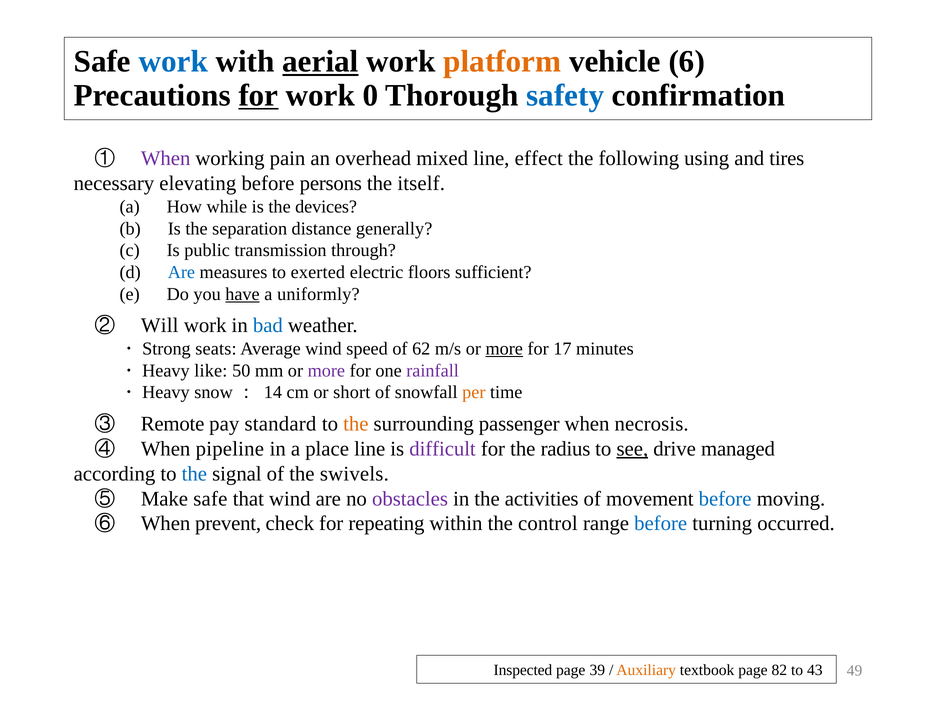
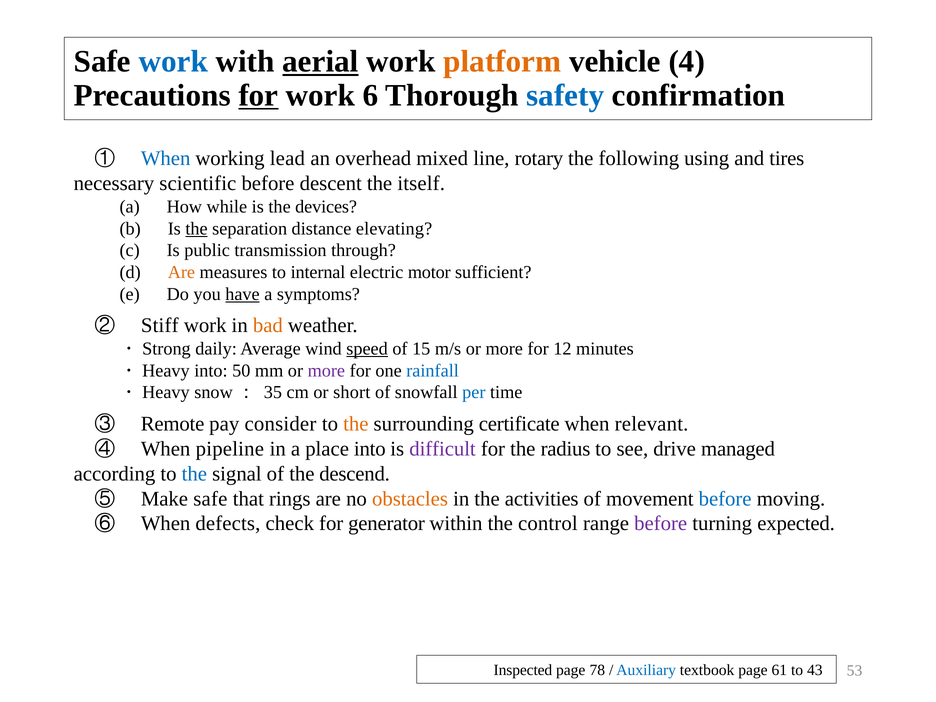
6: 6 -> 4
0: 0 -> 6
When at (166, 159) colour: purple -> blue
pain: pain -> lead
effect: effect -> rotary
elevating: elevating -> scientific
persons: persons -> descent
the at (197, 229) underline: none -> present
generally: generally -> elevating
Are at (181, 272) colour: blue -> orange
exerted: exerted -> internal
floors: floors -> motor
uniformly: uniformly -> symptoms
Will: Will -> Stiff
bad colour: blue -> orange
seats: seats -> daily
speed underline: none -> present
62: 62 -> 15
more at (504, 349) underline: present -> none
17: 17 -> 12
like at (211, 371): like -> into
rainfall colour: purple -> blue
14: 14 -> 35
per colour: orange -> blue
standard: standard -> consider
passenger: passenger -> certificate
necrosis: necrosis -> relevant
place line: line -> into
see underline: present -> none
swivels: swivels -> descend
that wind: wind -> rings
obstacles colour: purple -> orange
prevent: prevent -> defects
repeating: repeating -> generator
before at (661, 524) colour: blue -> purple
occurred: occurred -> expected
39: 39 -> 78
Auxiliary colour: orange -> blue
82: 82 -> 61
49: 49 -> 53
